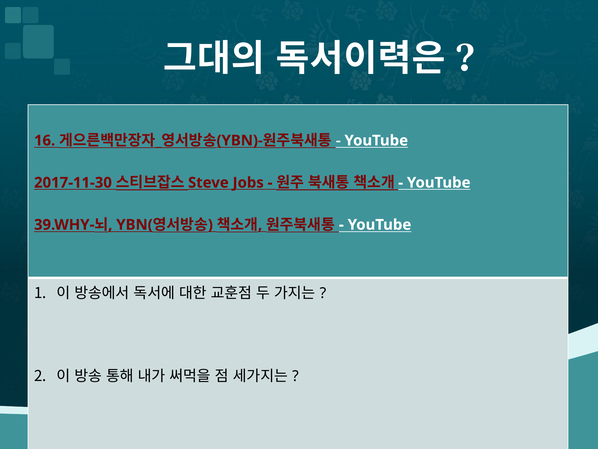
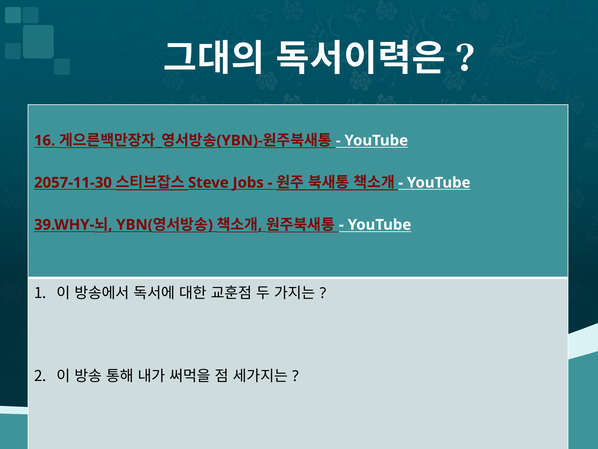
2017-11-30: 2017-11-30 -> 2057-11-30
